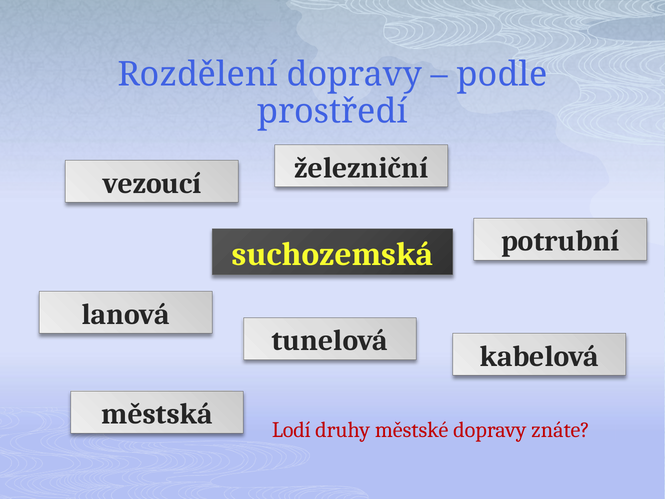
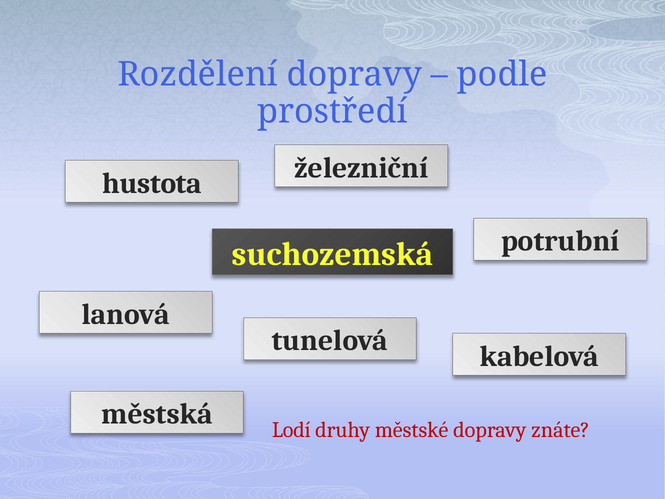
vezoucí: vezoucí -> hustota
